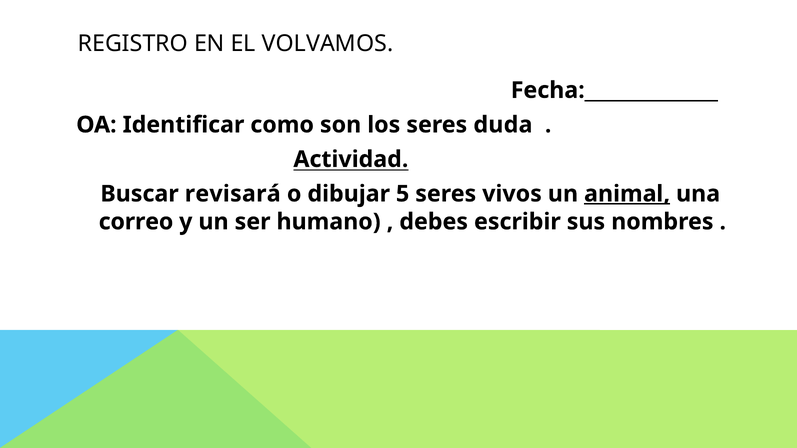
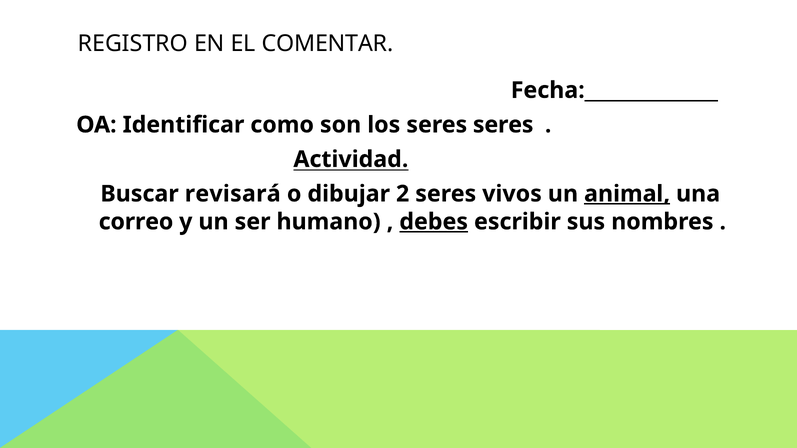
VOLVAMOS: VOLVAMOS -> COMENTAR
seres duda: duda -> seres
5: 5 -> 2
debes underline: none -> present
